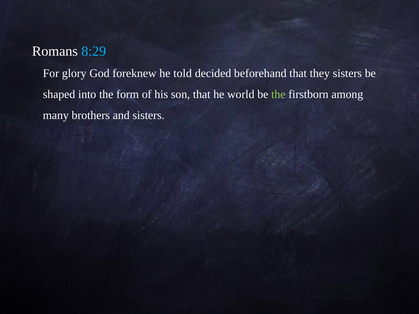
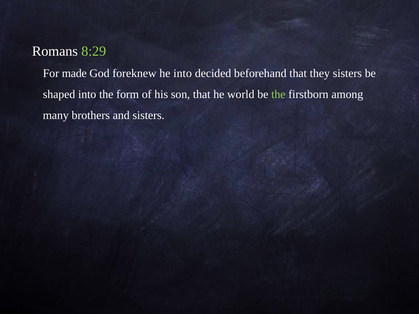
8:29 colour: light blue -> light green
glory: glory -> made
he told: told -> into
